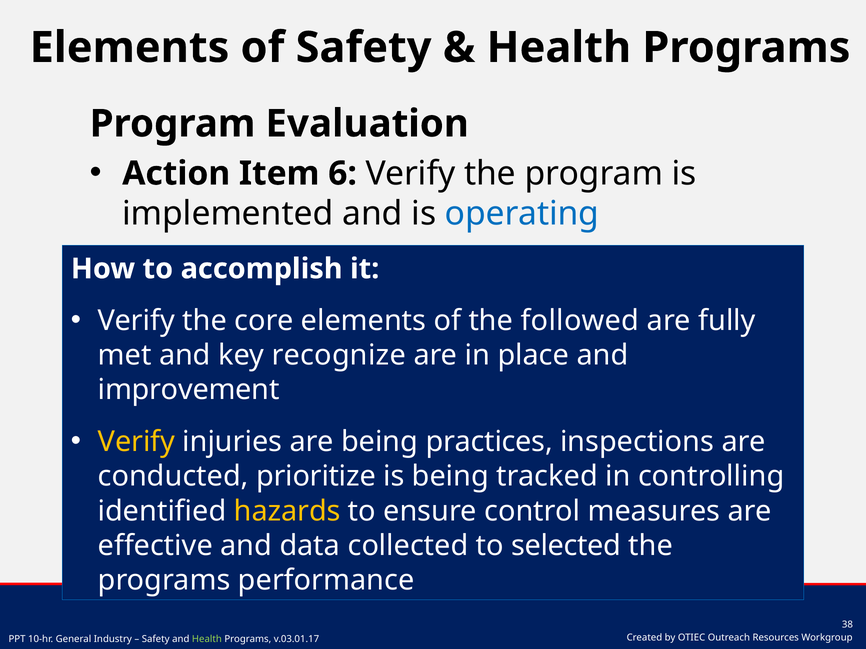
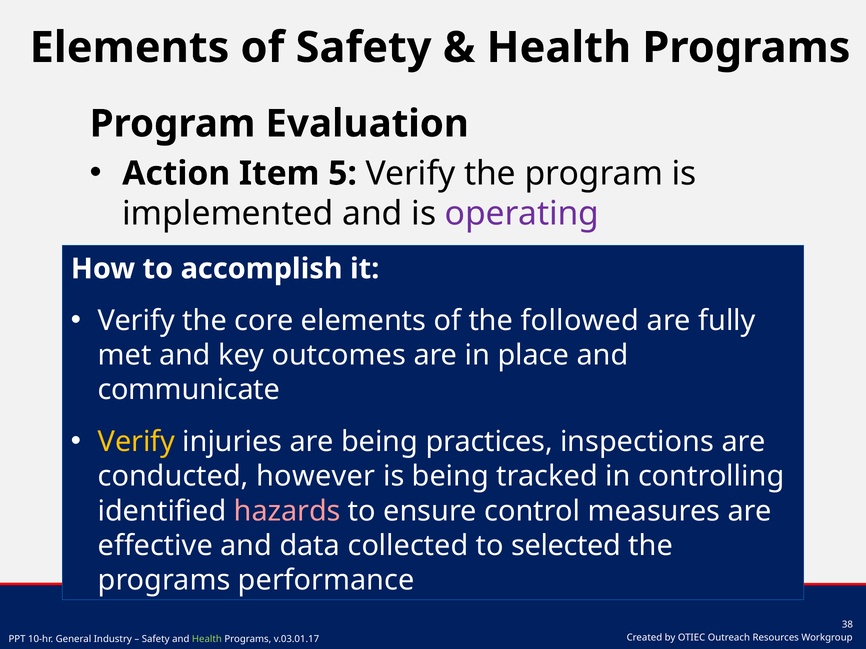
6: 6 -> 5
operating colour: blue -> purple
recognize: recognize -> outcomes
improvement: improvement -> communicate
prioritize: prioritize -> however
hazards colour: yellow -> pink
